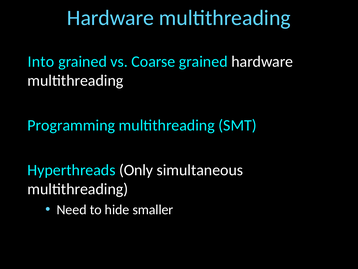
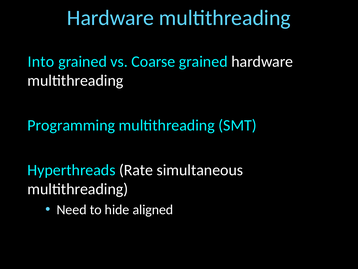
Only: Only -> Rate
smaller: smaller -> aligned
